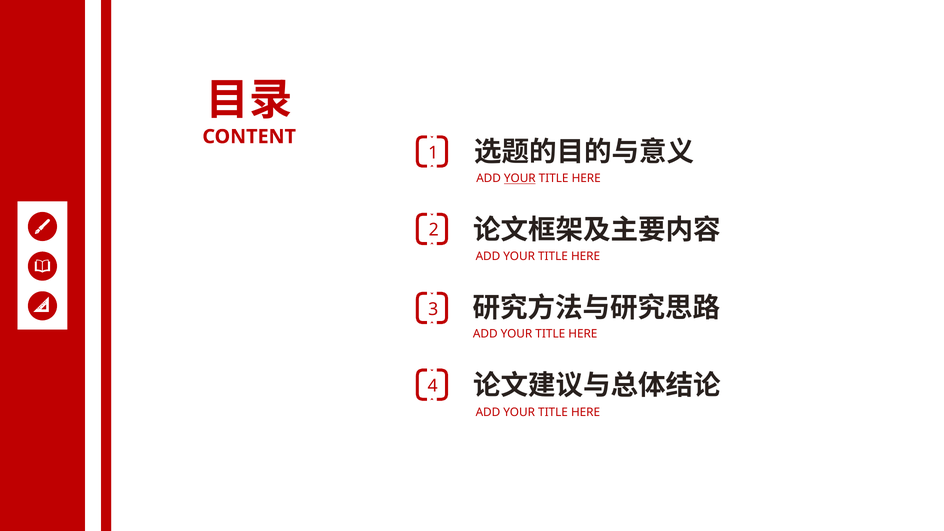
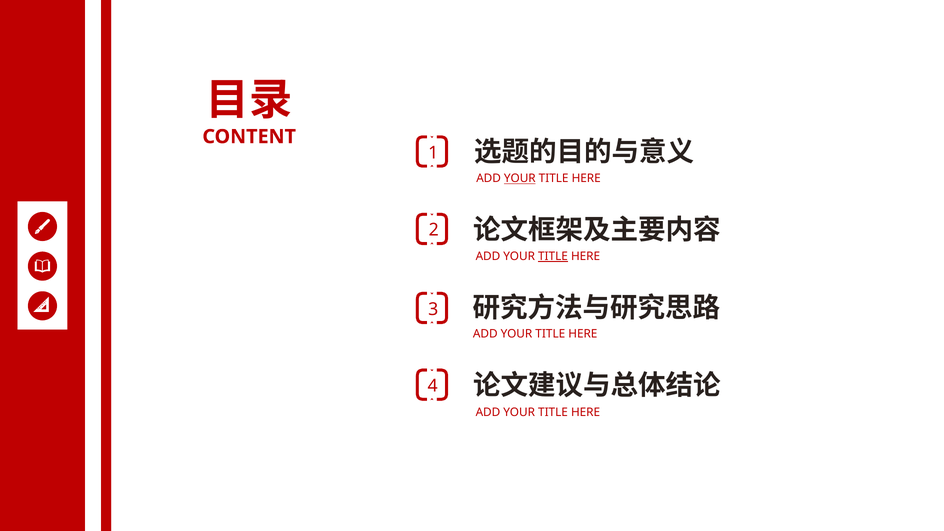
TITLE at (553, 257) underline: none -> present
